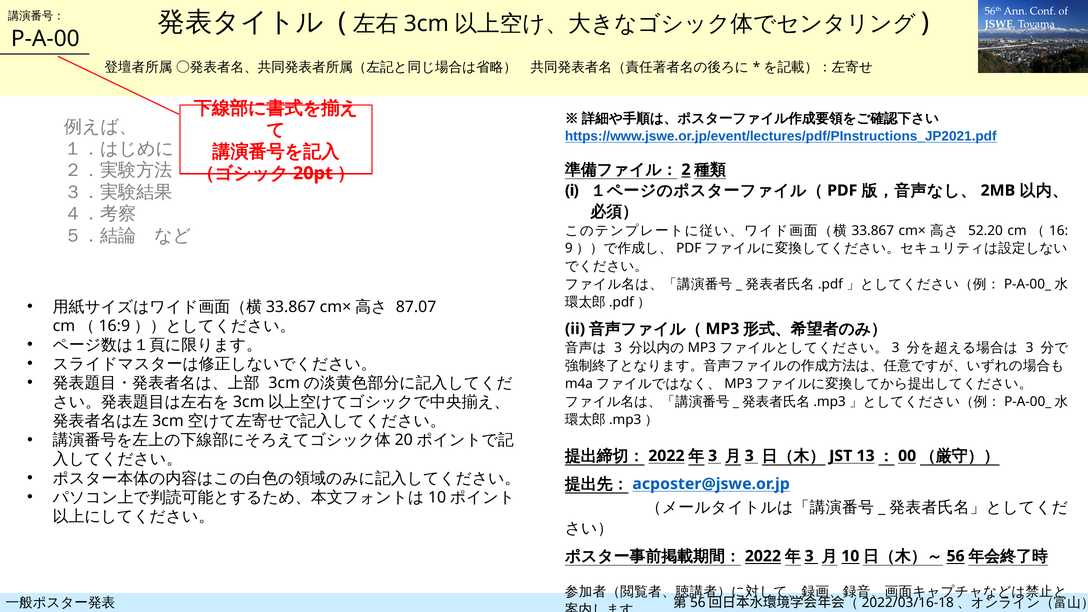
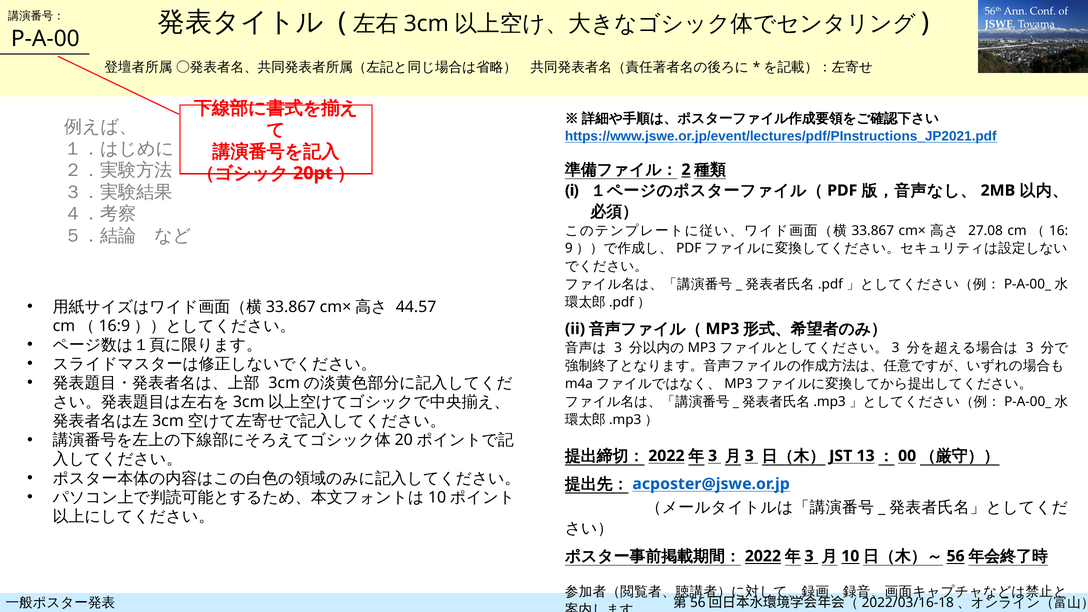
52.20: 52.20 -> 27.08
87.07: 87.07 -> 44.57
